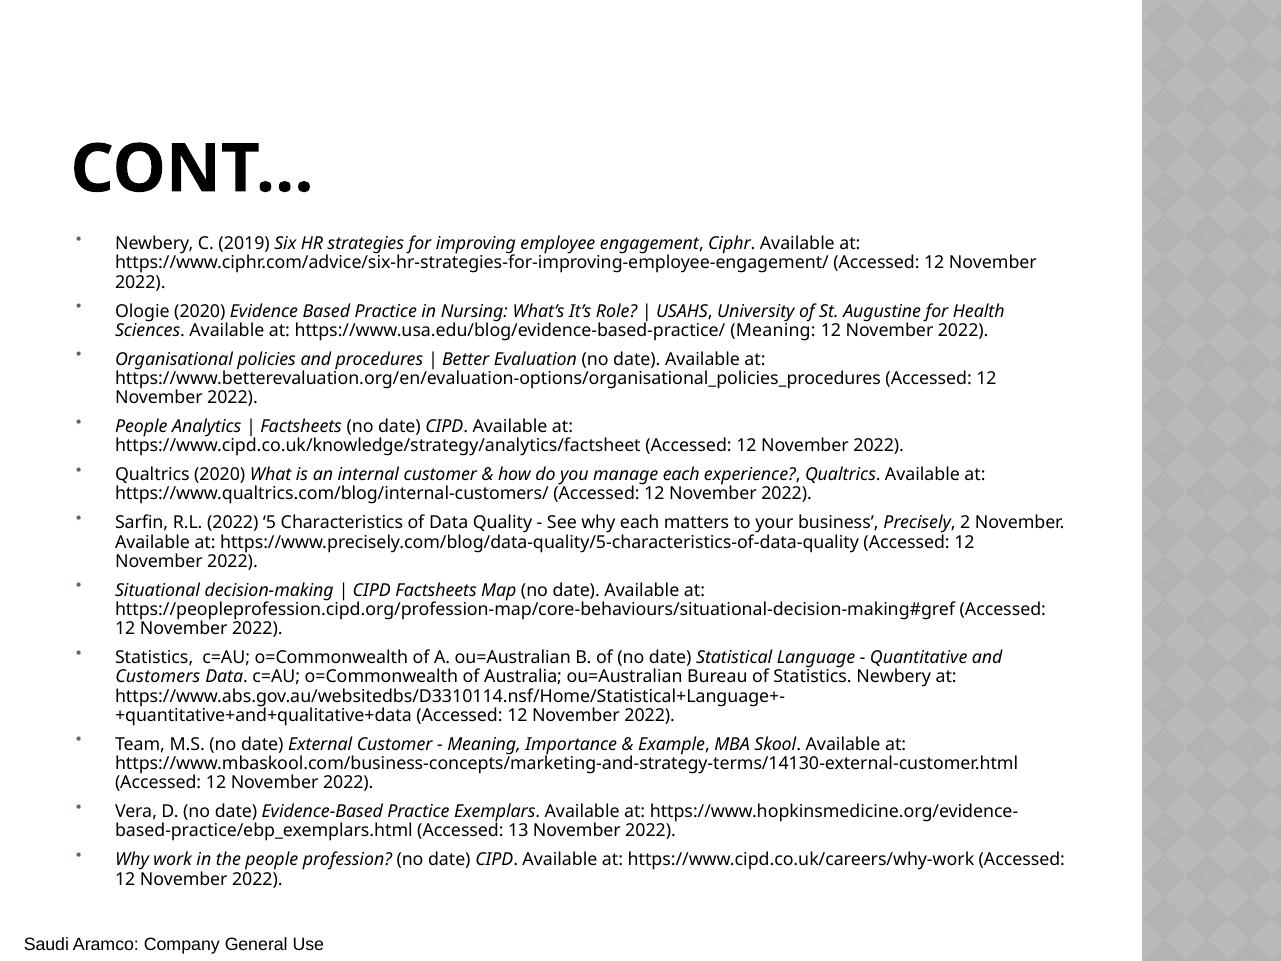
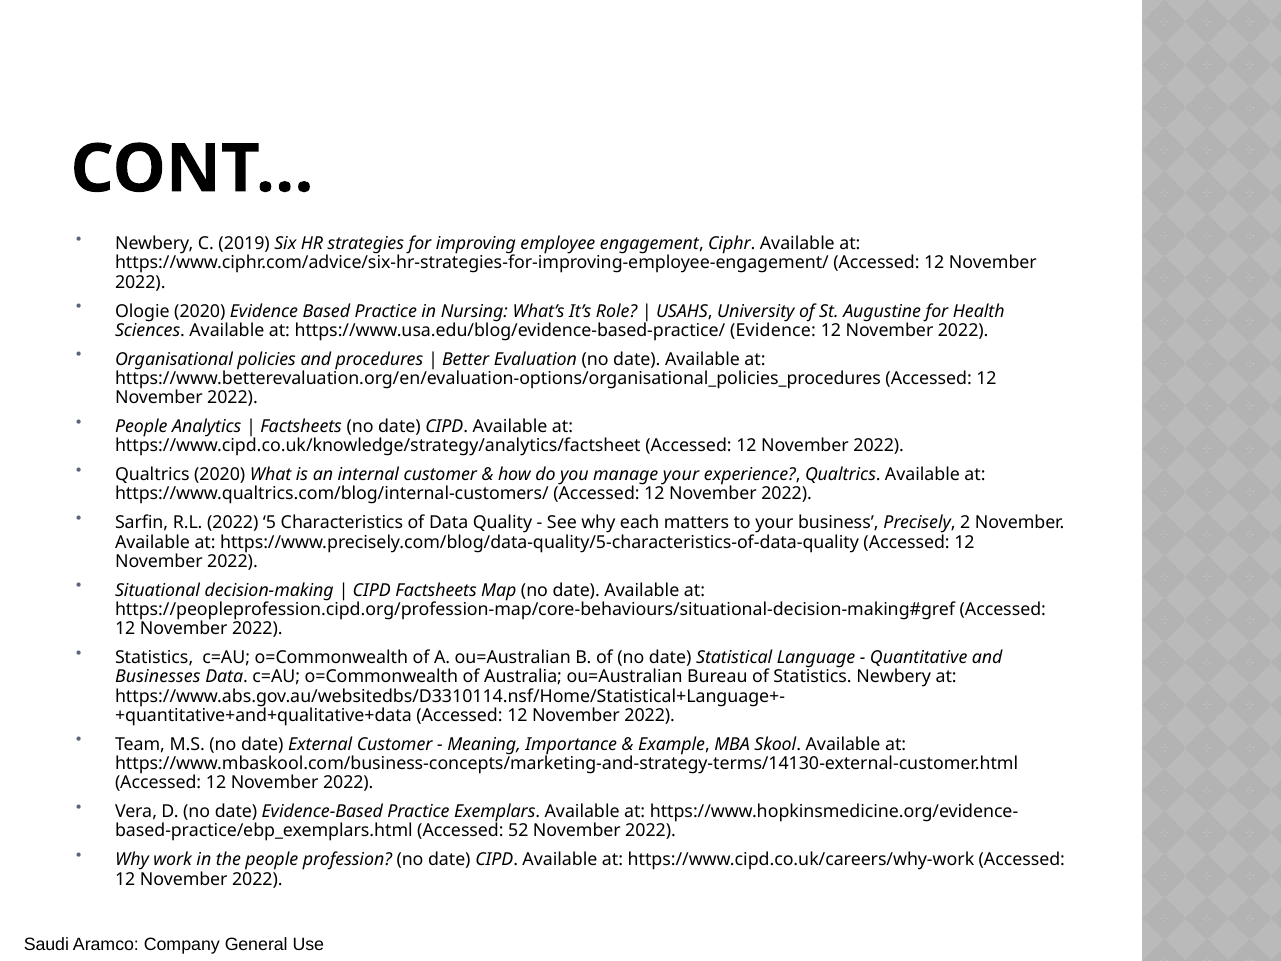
https://www.usa.edu/blog/evidence-based-practice/ Meaning: Meaning -> Evidence
manage each: each -> your
Customers: Customers -> Businesses
13: 13 -> 52
